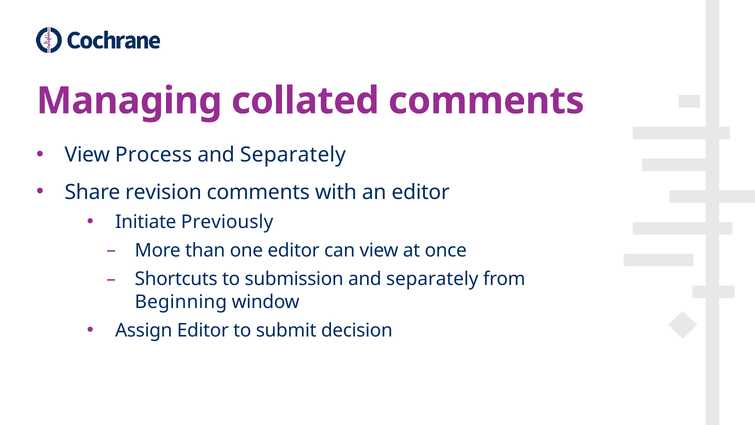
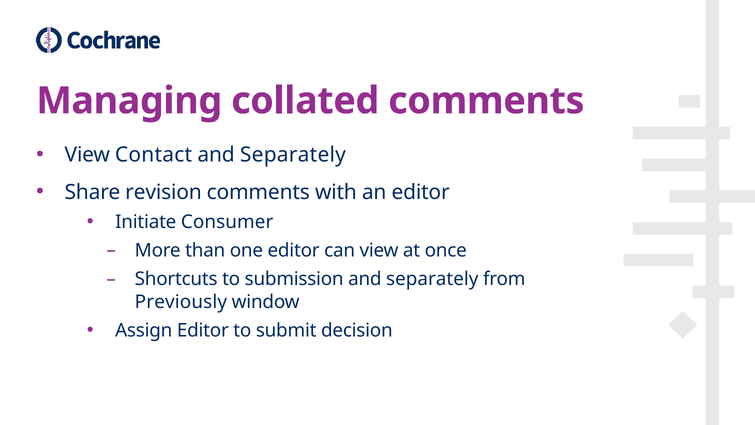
Process: Process -> Contact
Previously: Previously -> Consumer
Beginning: Beginning -> Previously
